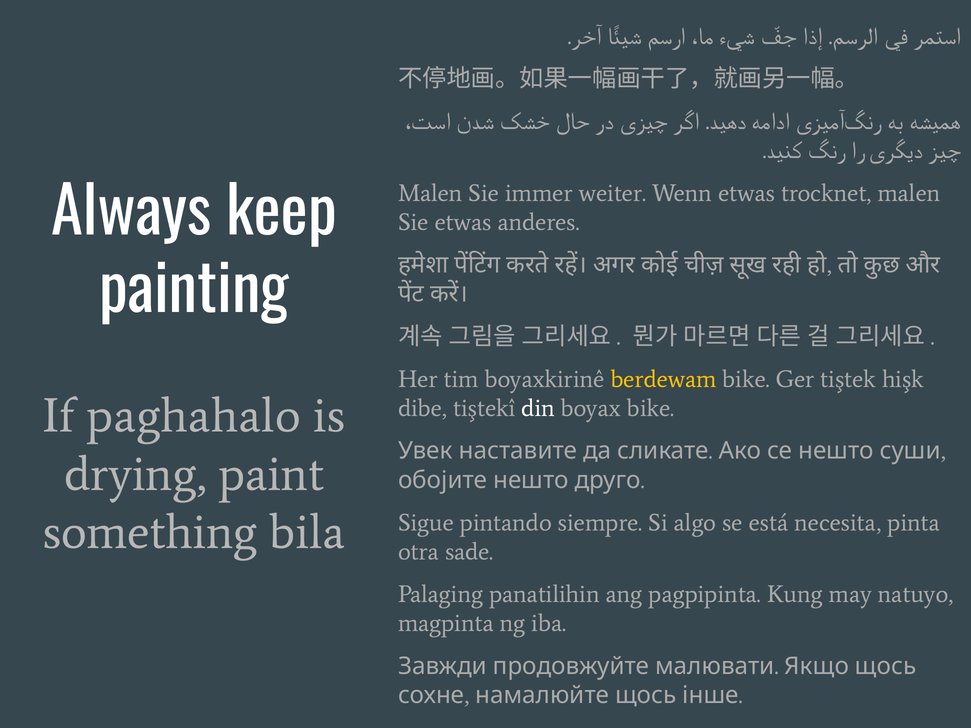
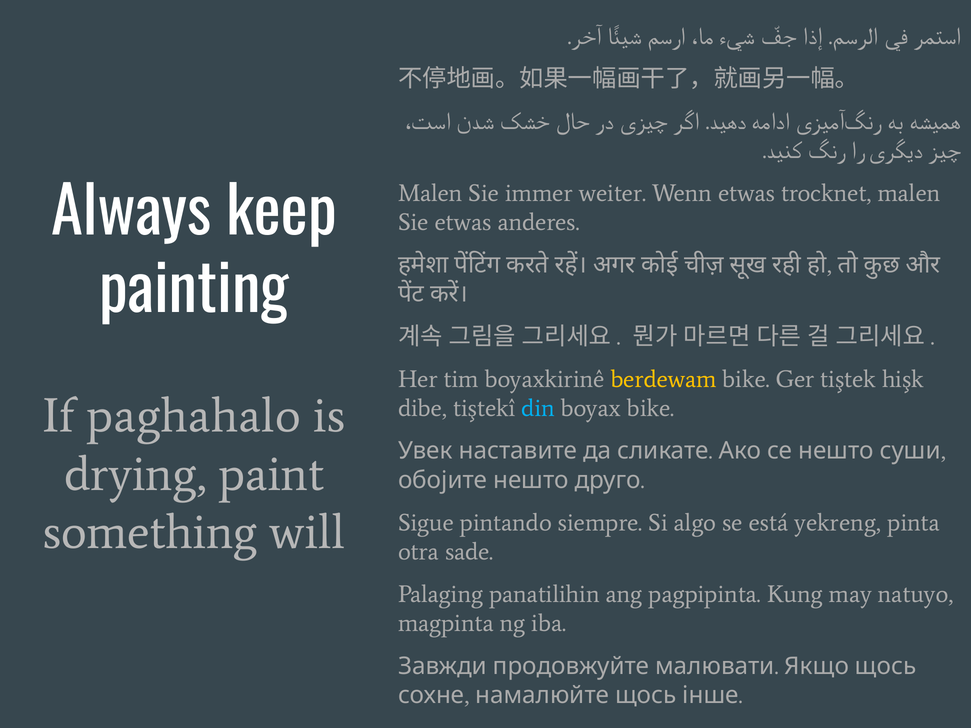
din colour: white -> light blue
bila: bila -> will
necesita: necesita -> yekreng
